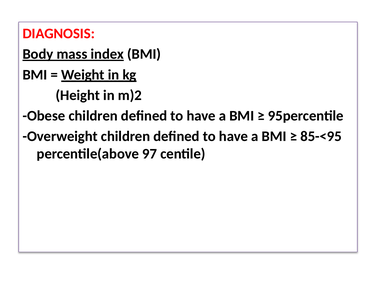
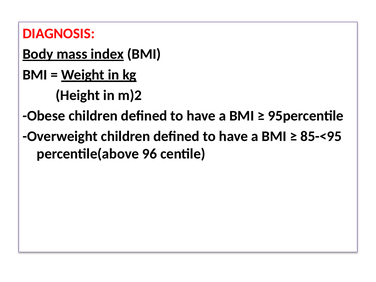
97: 97 -> 96
